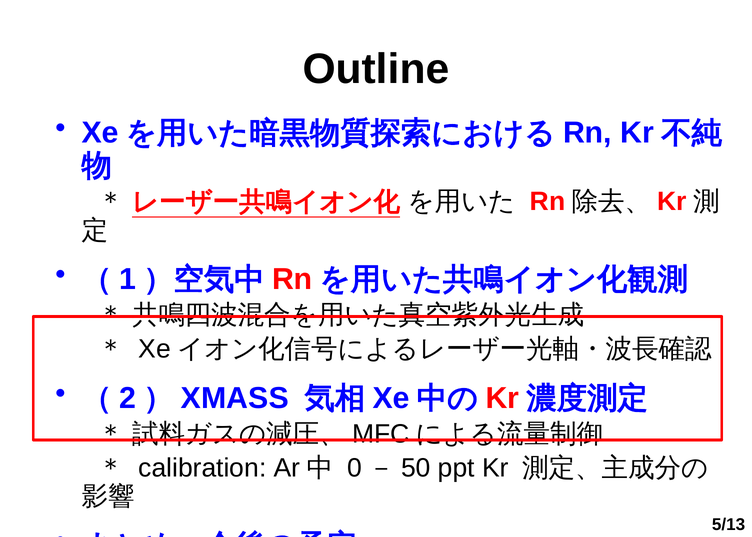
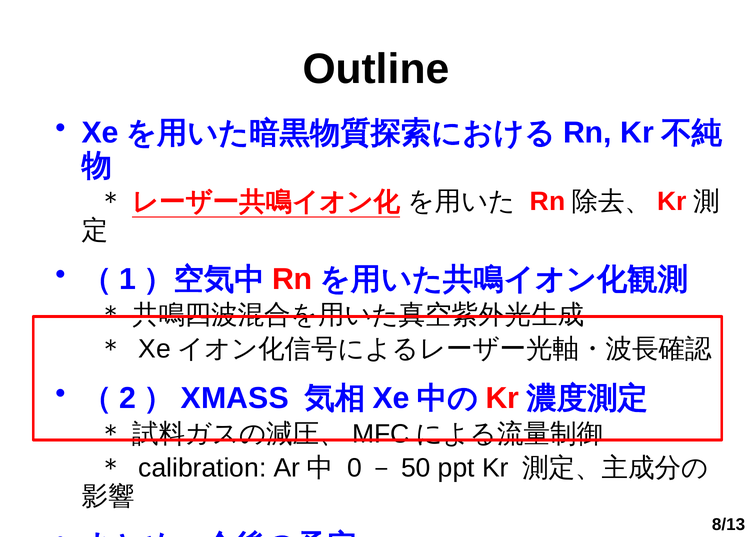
5/13: 5/13 -> 8/13
